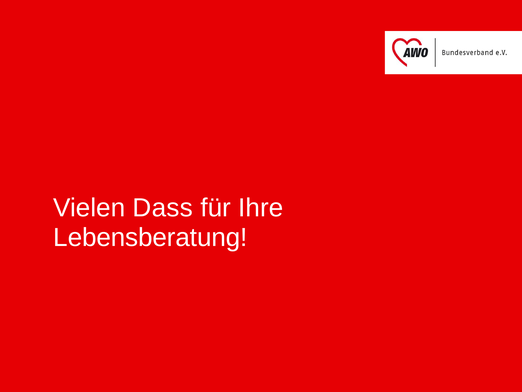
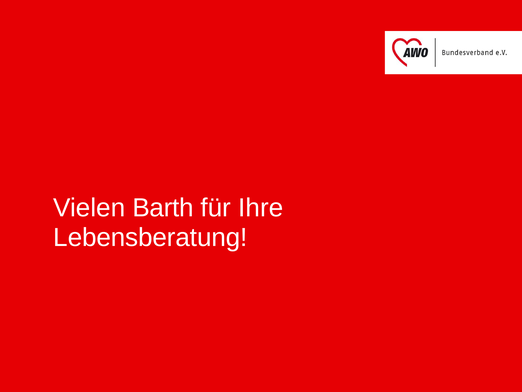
Dass: Dass -> Barth
